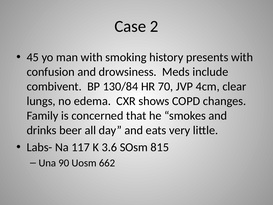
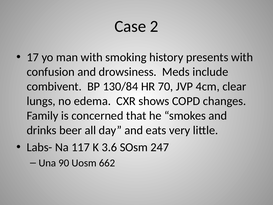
45: 45 -> 17
815: 815 -> 247
